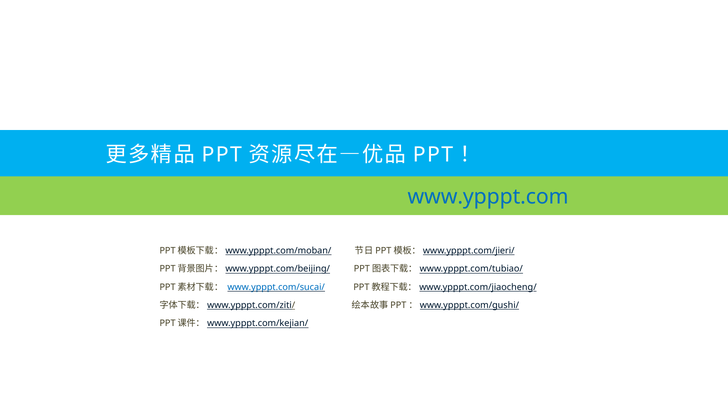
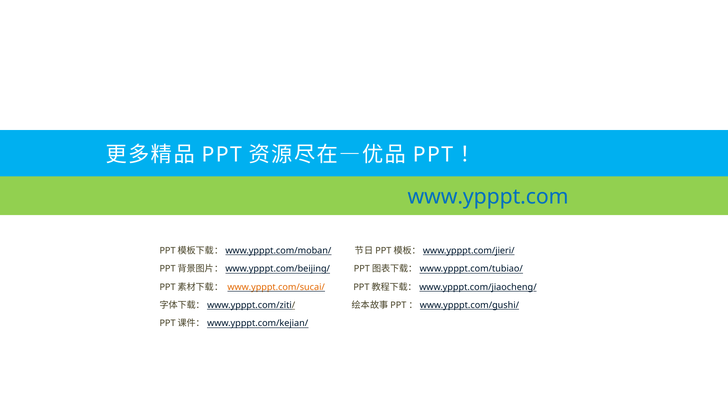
www.ypppt.com/sucai/ colour: blue -> orange
